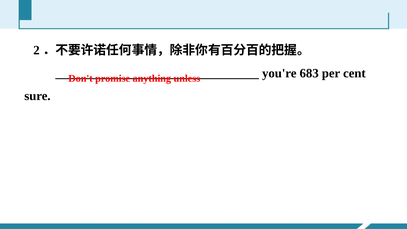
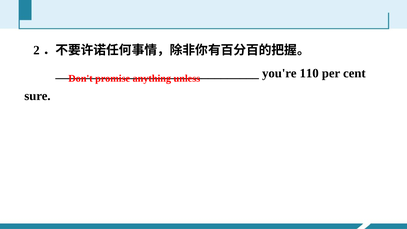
683: 683 -> 110
